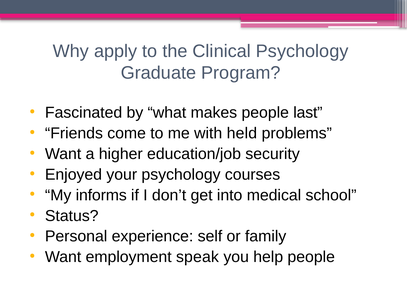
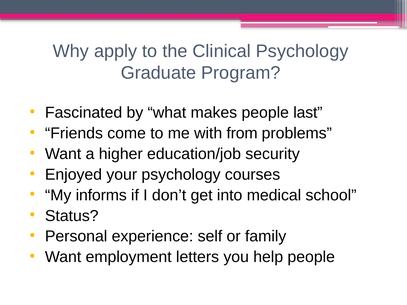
held: held -> from
speak: speak -> letters
